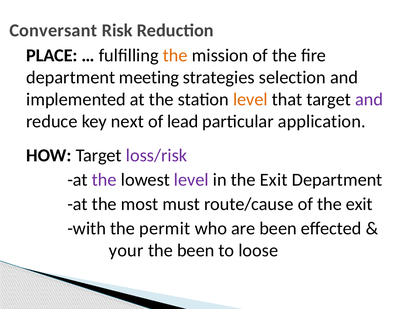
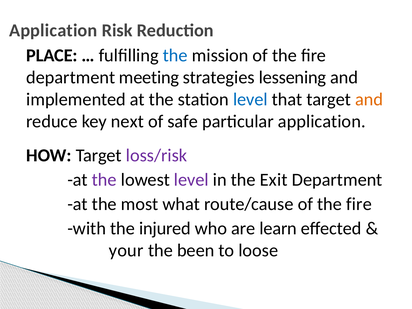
Conversant at (53, 30): Conversant -> Application
the at (175, 56) colour: orange -> blue
selection: selection -> lessening
level at (250, 99) colour: orange -> blue
and at (369, 99) colour: purple -> orange
lead: lead -> safe
must: must -> what
route/cause of the exit: exit -> fire
permit: permit -> injured
are been: been -> learn
